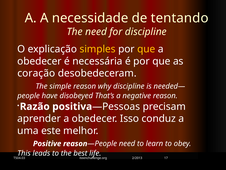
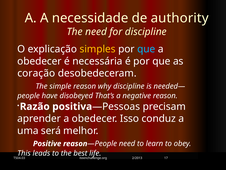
tentando: tentando -> authority
que at (146, 49) colour: yellow -> light blue
este: este -> será
